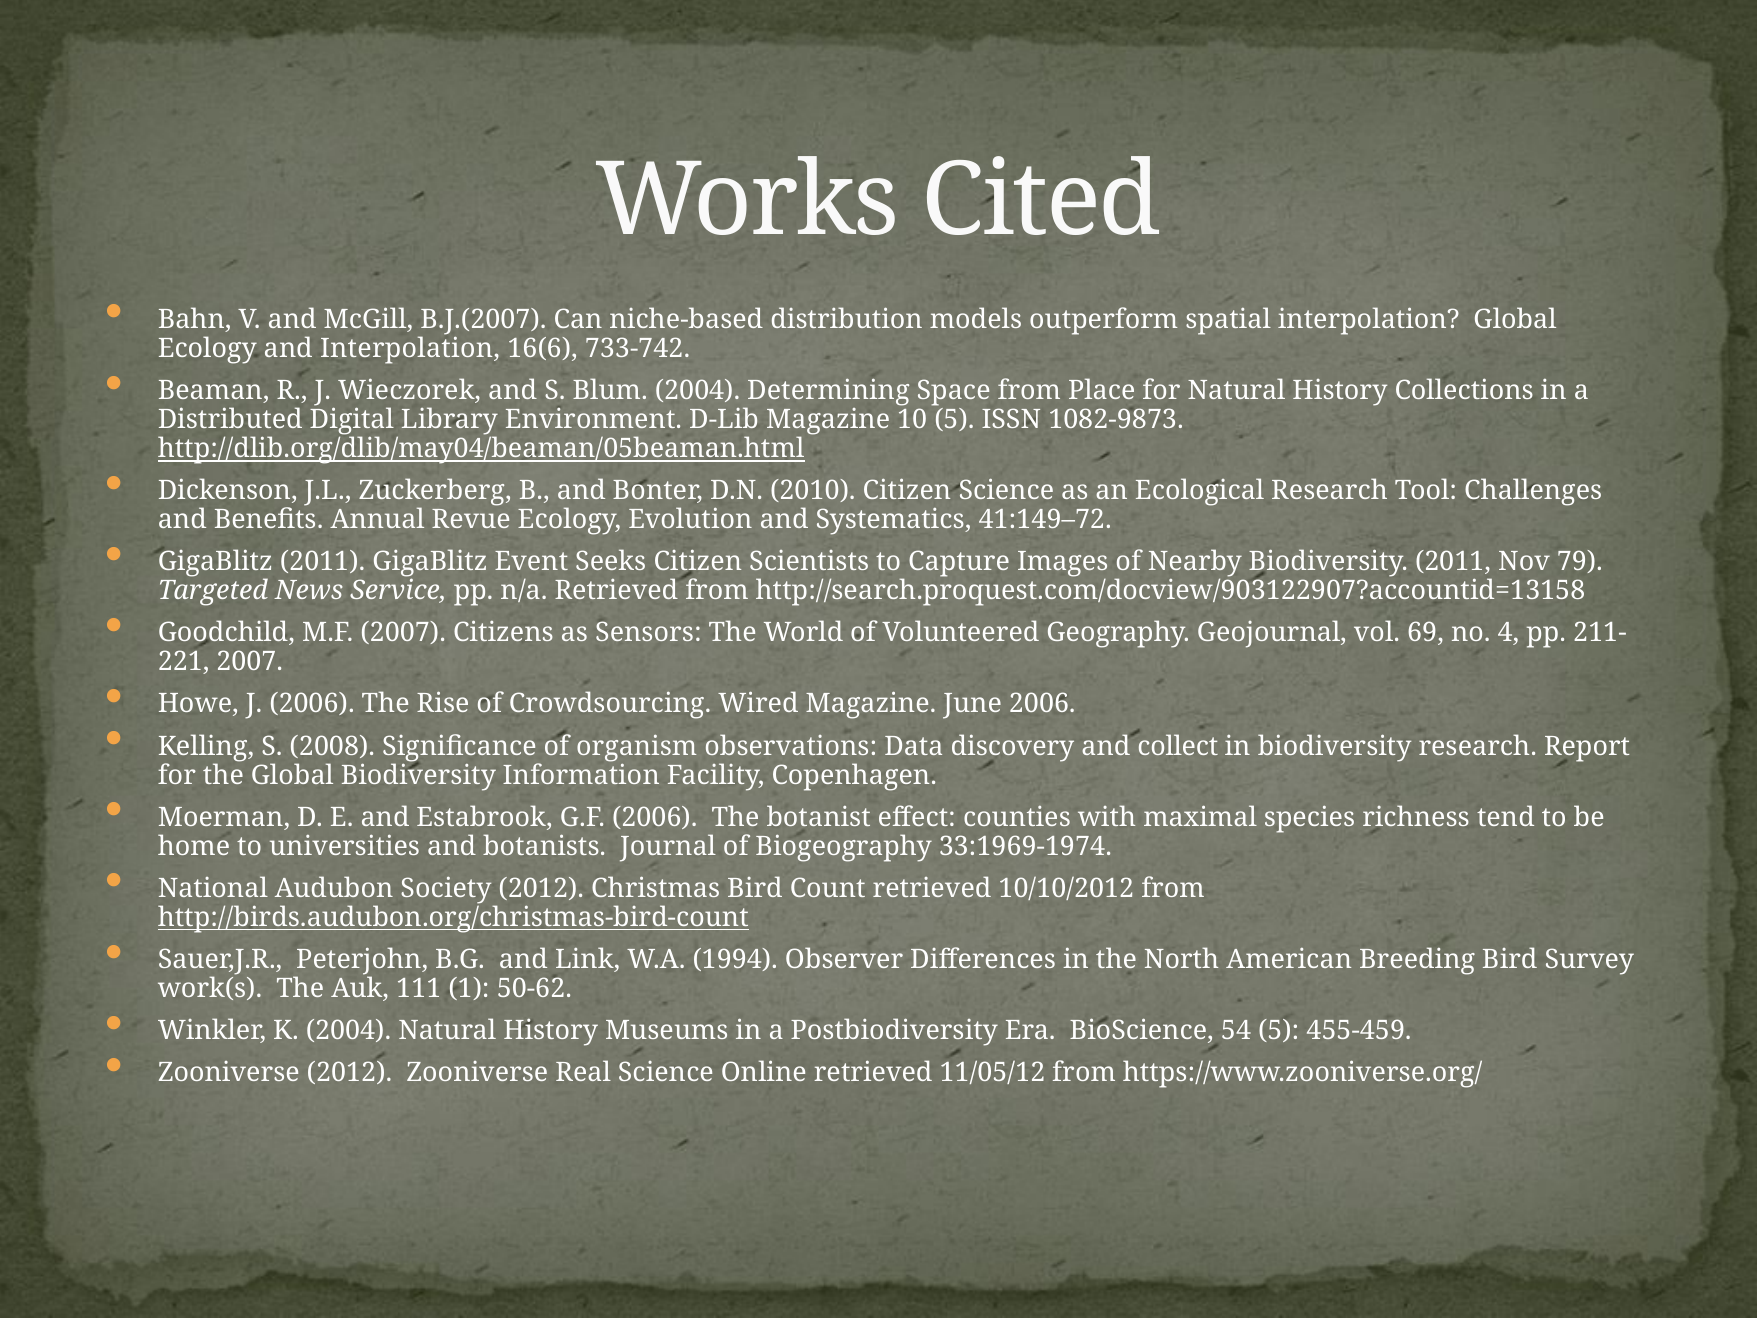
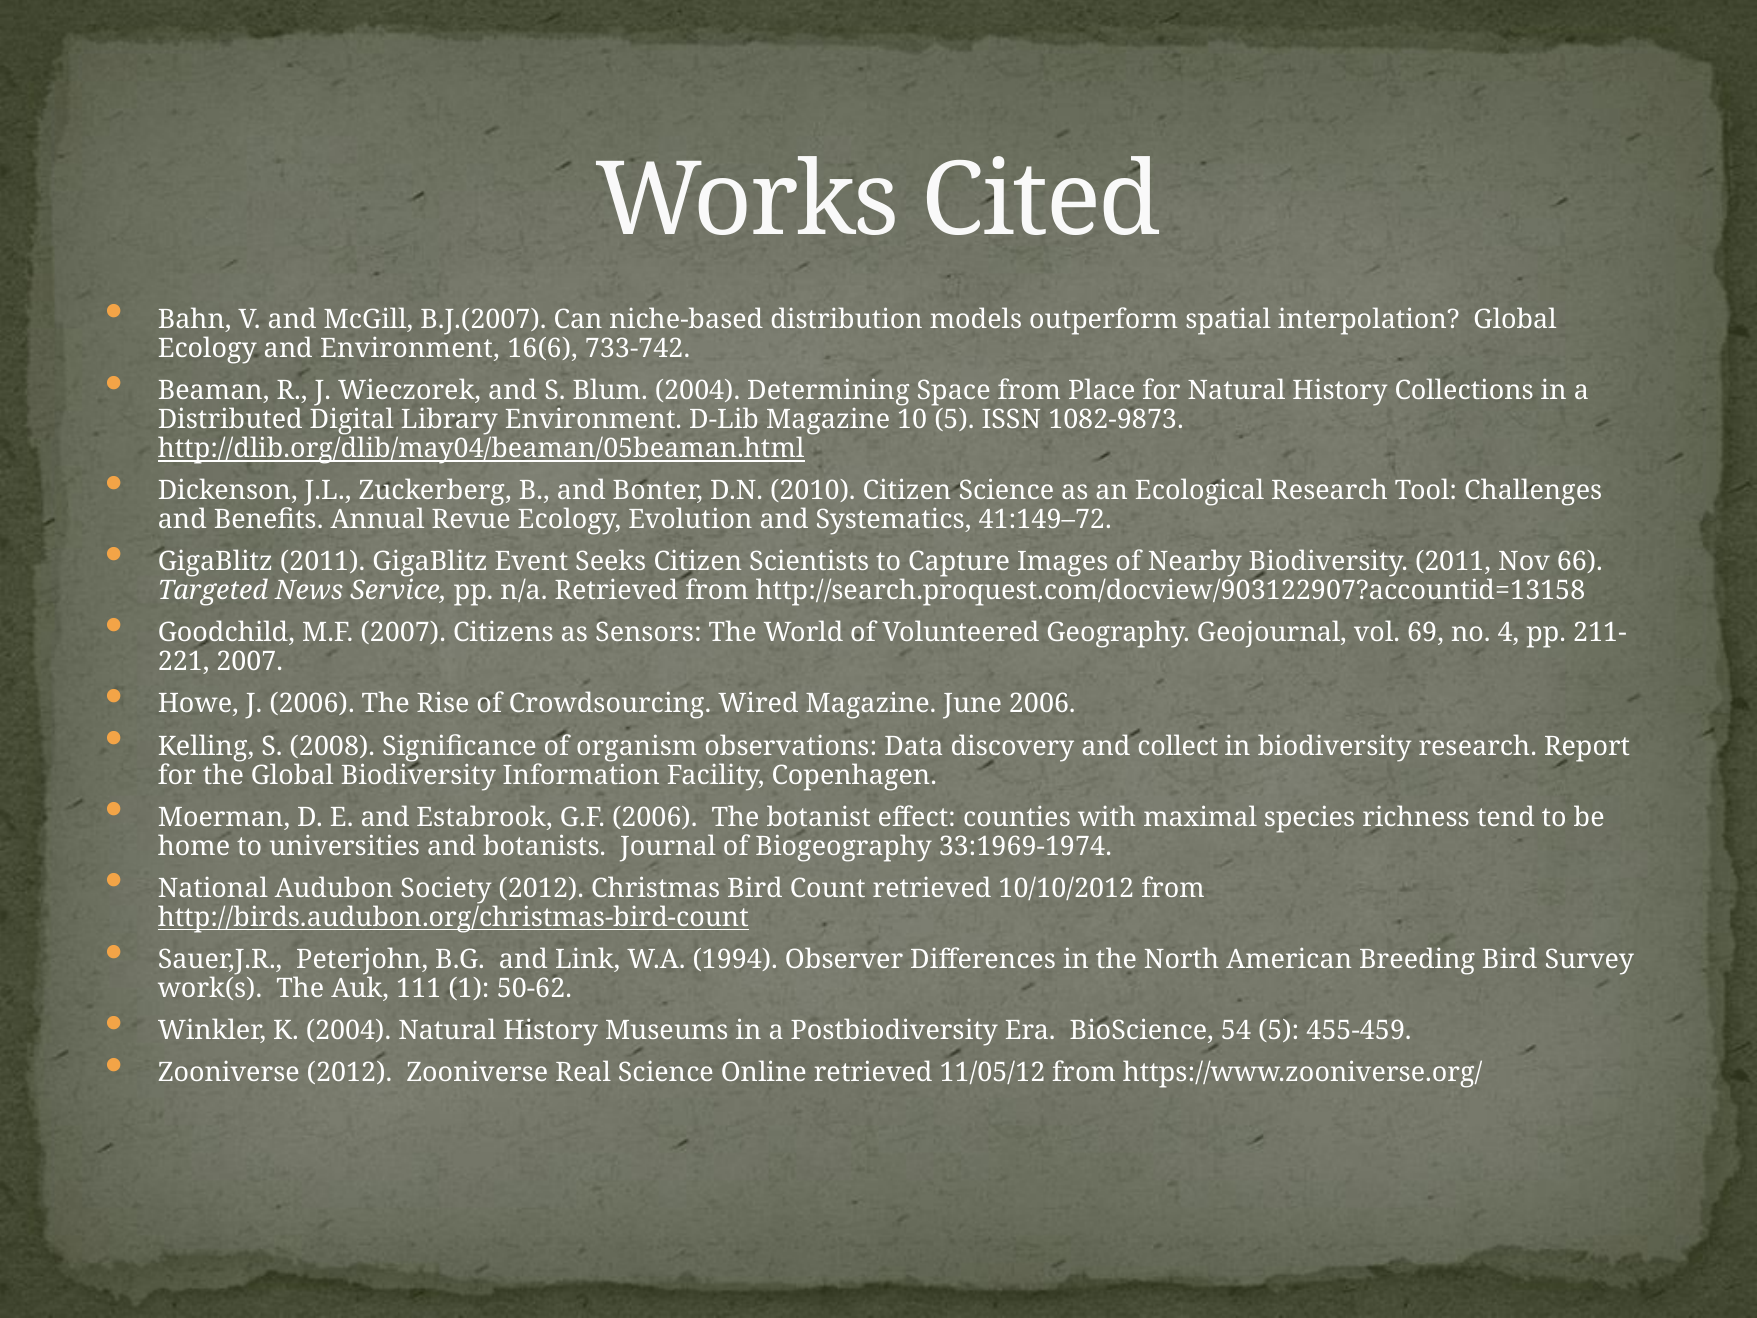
and Interpolation: Interpolation -> Environment
79: 79 -> 66
